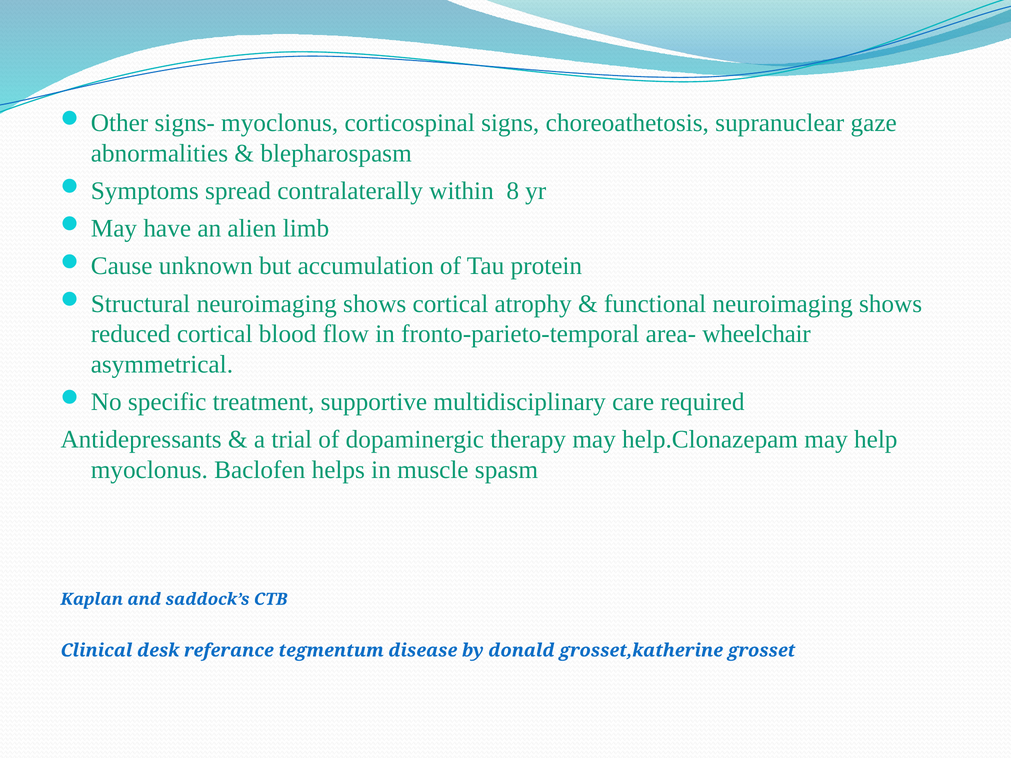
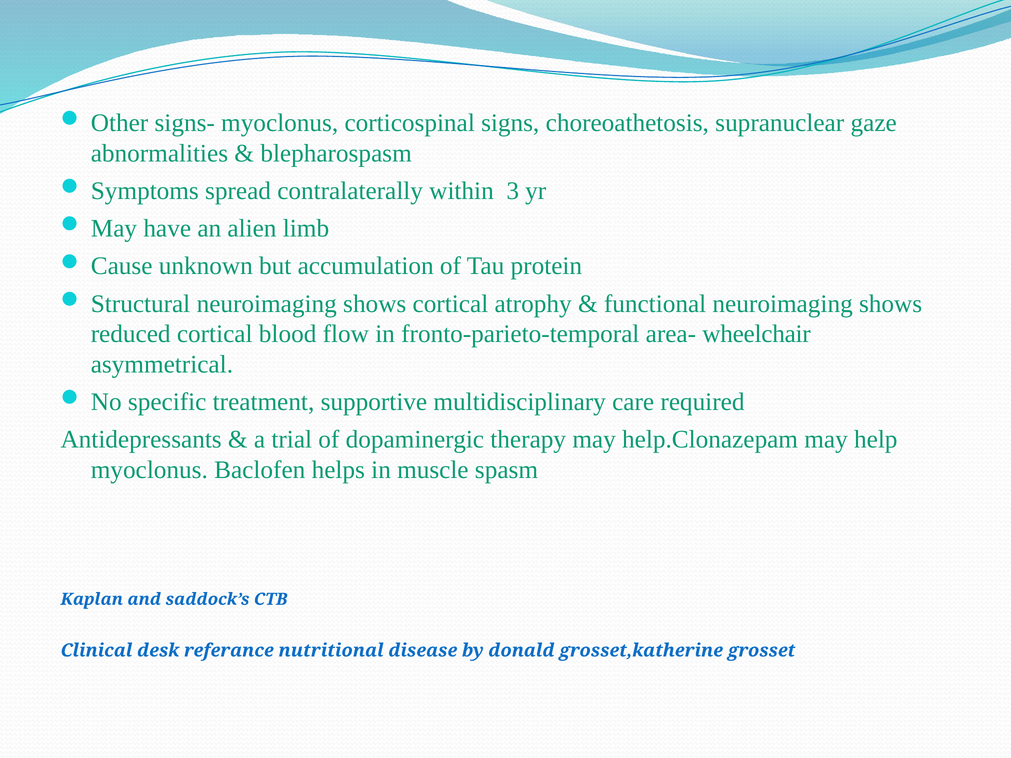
8: 8 -> 3
tegmentum: tegmentum -> nutritional
